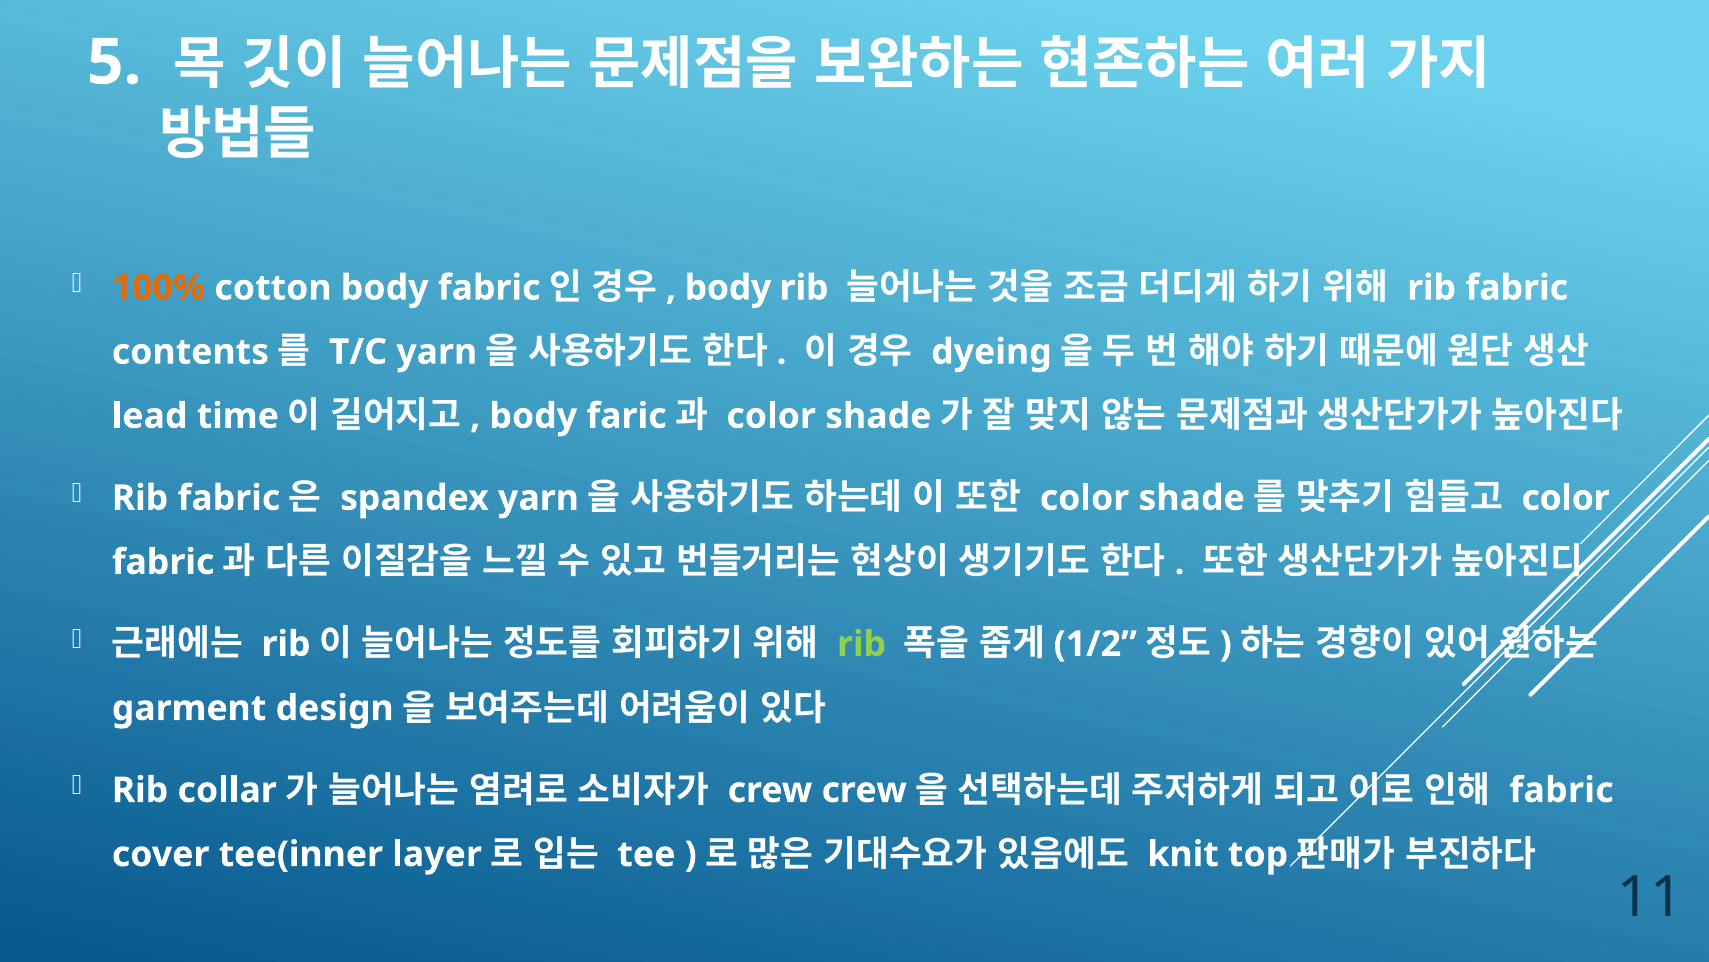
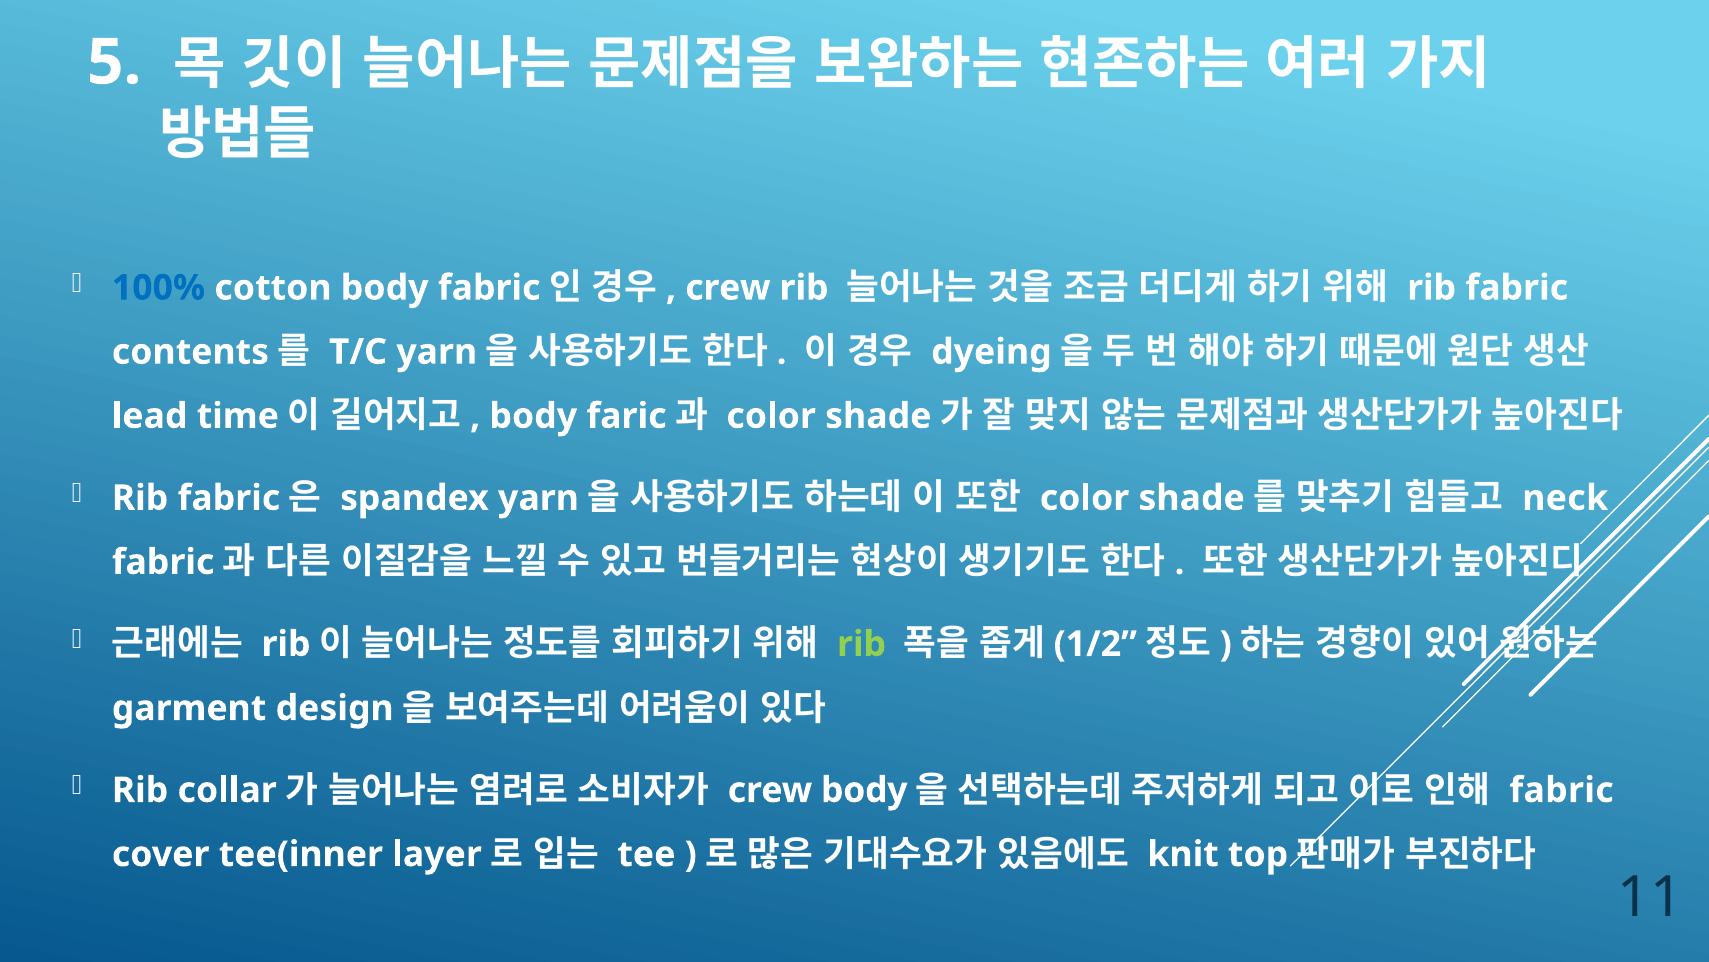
100% colour: orange -> blue
body at (728, 288): body -> crew
color at (1565, 498): color -> neck
crew crew: crew -> body
